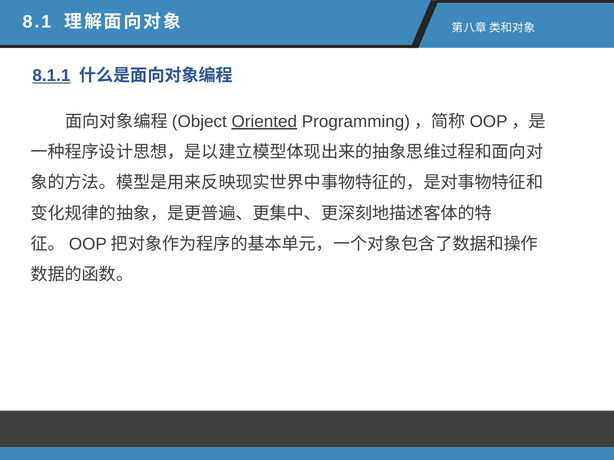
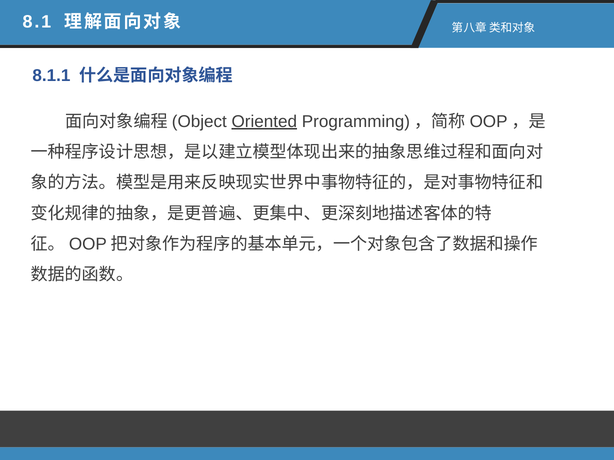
8.1.1 underline: present -> none
